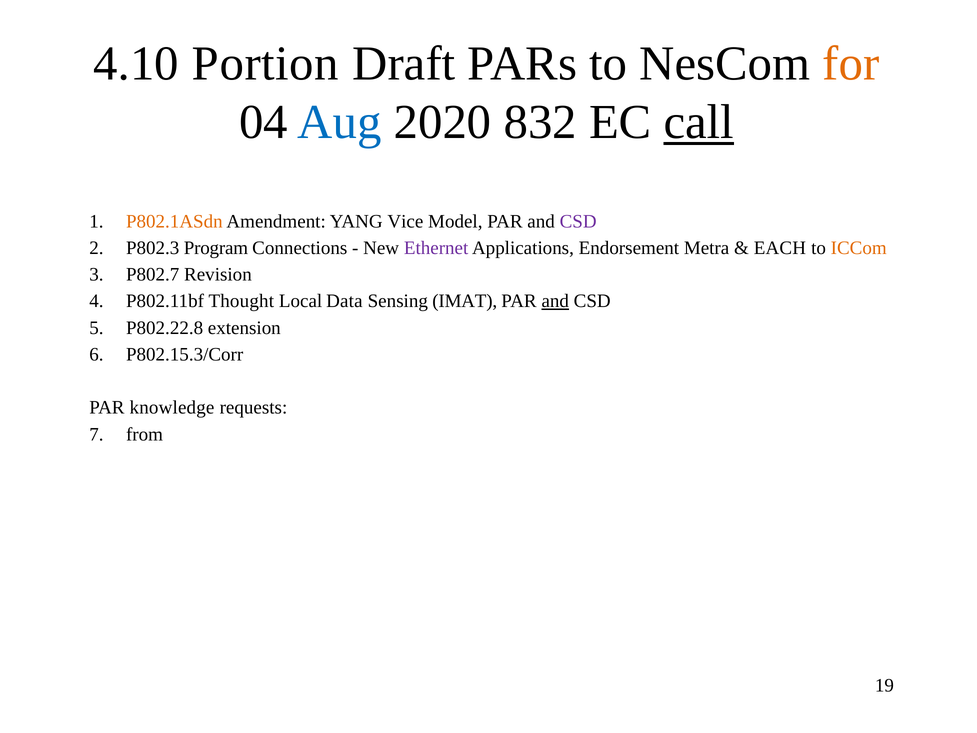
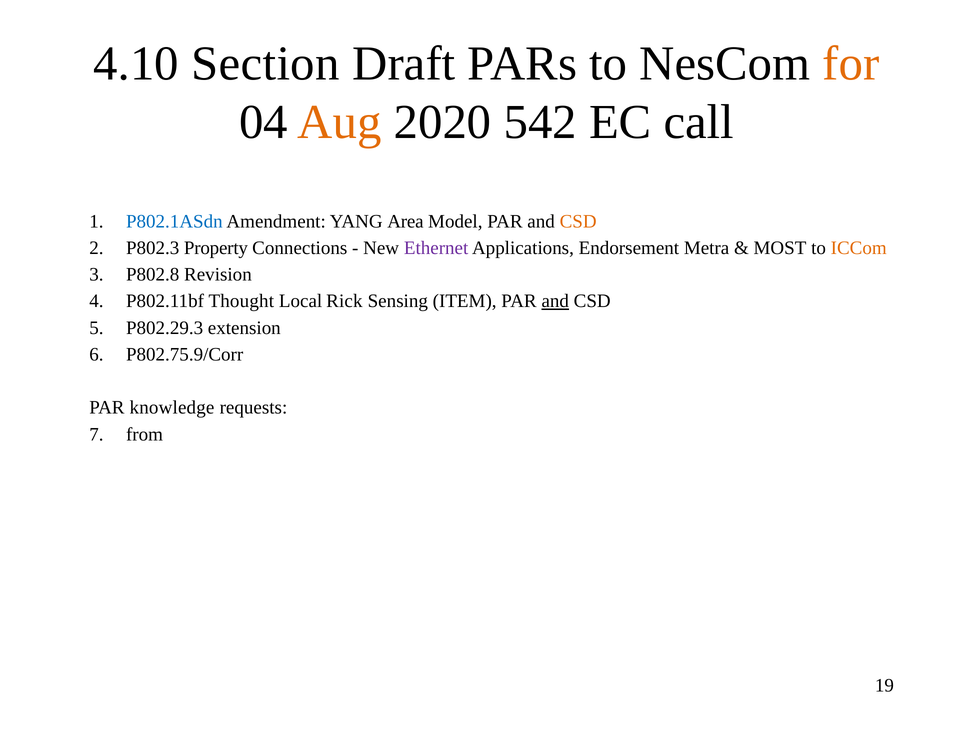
Portion: Portion -> Section
Aug colour: blue -> orange
832: 832 -> 542
call underline: present -> none
P802.1ASdn colour: orange -> blue
Vice: Vice -> Area
CSD at (578, 221) colour: purple -> orange
Program: Program -> Property
EACH: EACH -> MOST
P802.7: P802.7 -> P802.8
Data: Data -> Rick
IMAT: IMAT -> ITEM
P802.22.8: P802.22.8 -> P802.29.3
P802.15.3/Corr: P802.15.3/Corr -> P802.75.9/Corr
